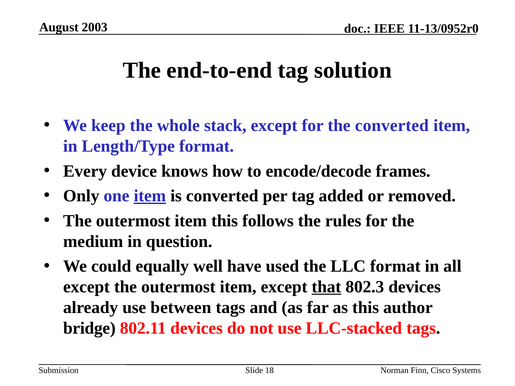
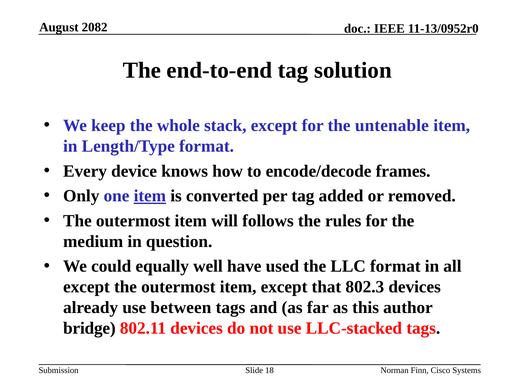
2003: 2003 -> 2082
the converted: converted -> untenable
item this: this -> will
that underline: present -> none
